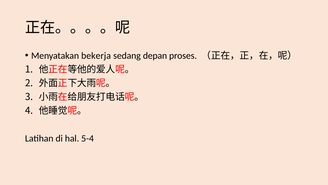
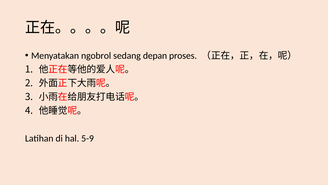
bekerja: bekerja -> ngobrol
5-4: 5-4 -> 5-9
